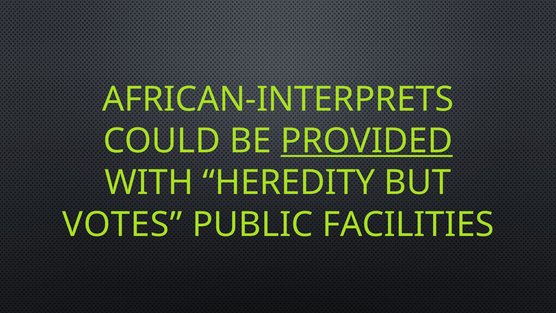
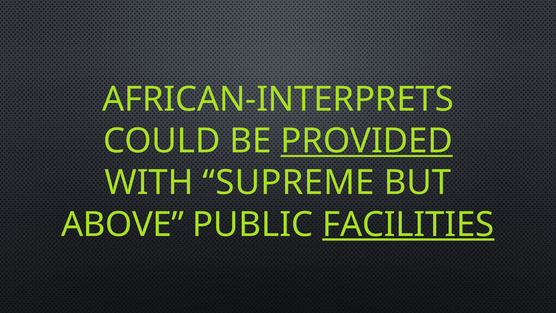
HEREDITY: HEREDITY -> SUPREME
VOTES: VOTES -> ABOVE
FACILITIES underline: none -> present
